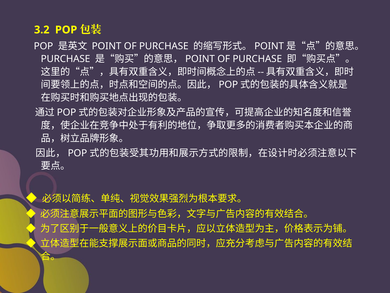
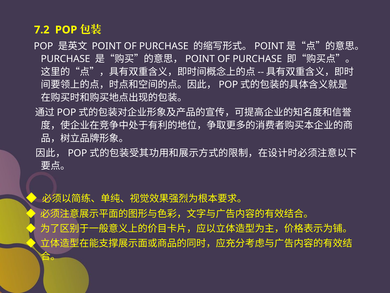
3.2: 3.2 -> 7.2
